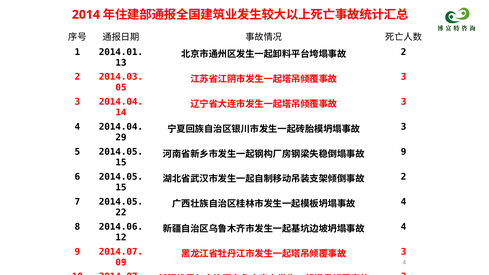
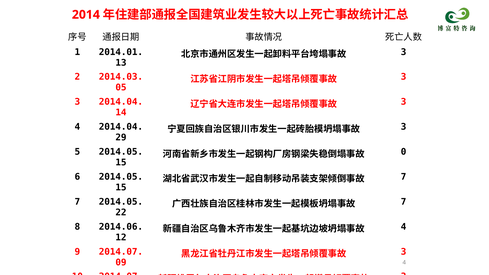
2 at (404, 52): 2 -> 3
9 at (404, 152): 9 -> 0
2 at (404, 177): 2 -> 7
4 at (404, 202): 4 -> 7
